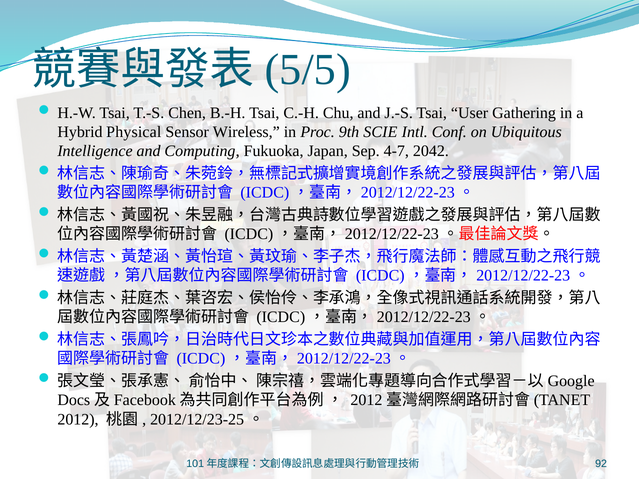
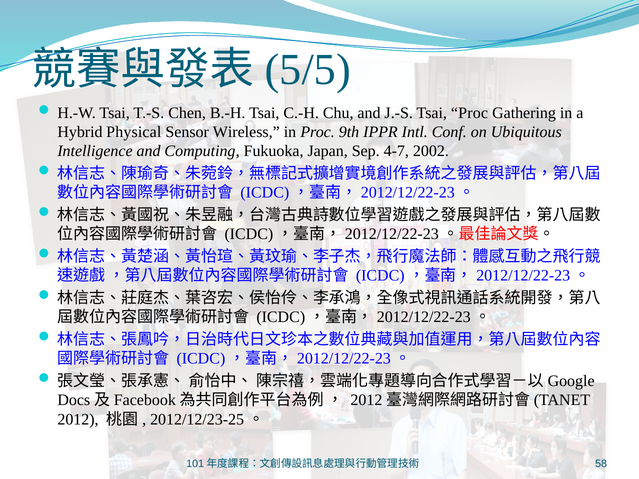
Tsai User: User -> Proc
SCIE: SCIE -> IPPR
2042: 2042 -> 2002
92: 92 -> 58
